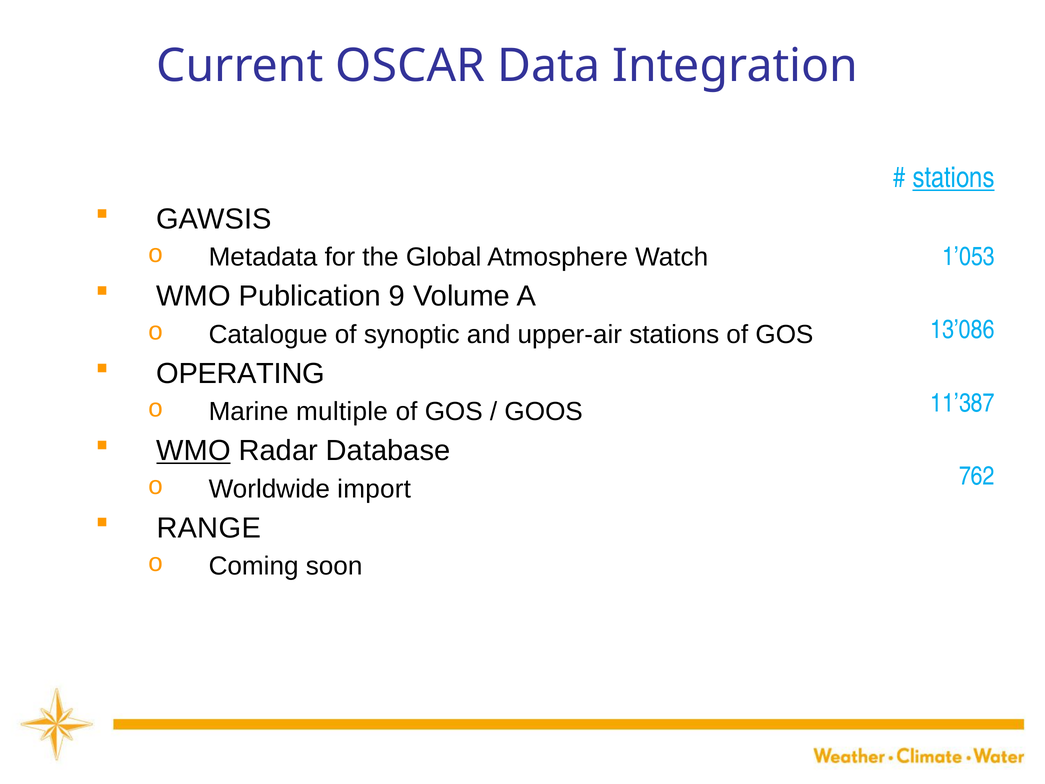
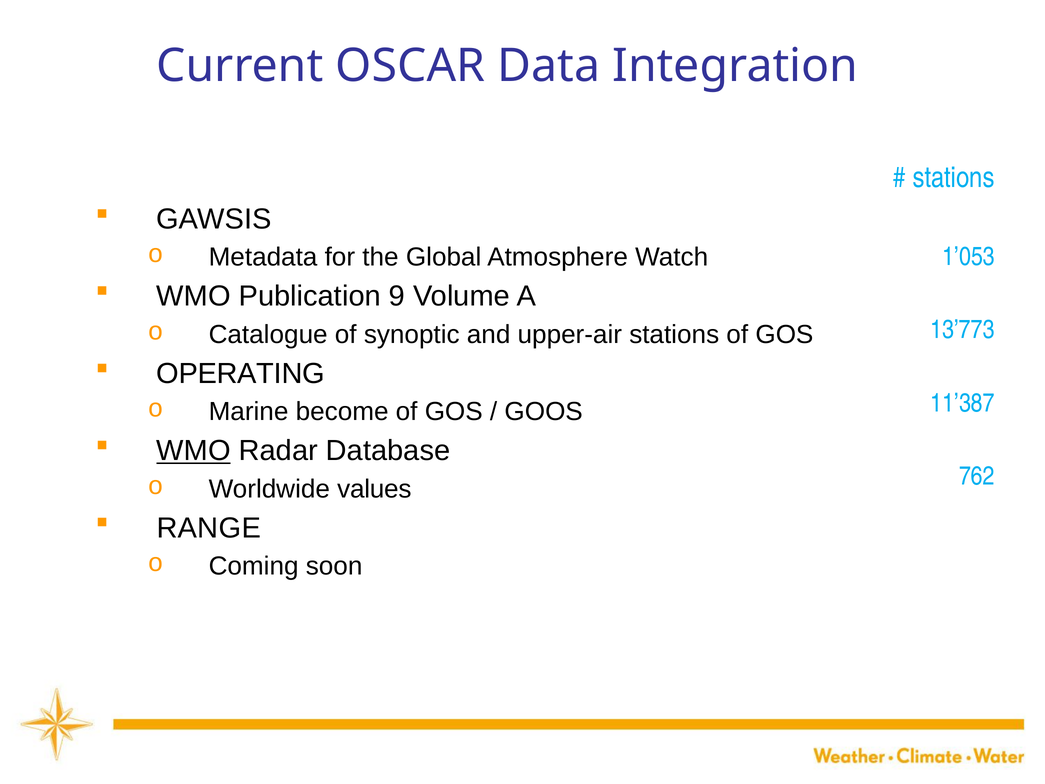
stations at (954, 178) underline: present -> none
13’086: 13’086 -> 13’773
multiple: multiple -> become
import: import -> values
